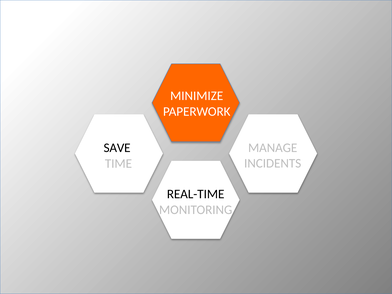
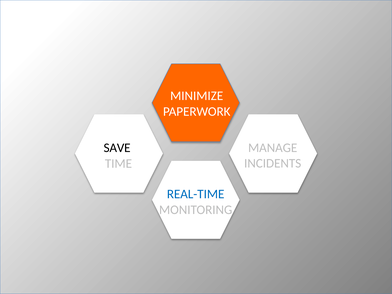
REAL-TIME colour: black -> blue
